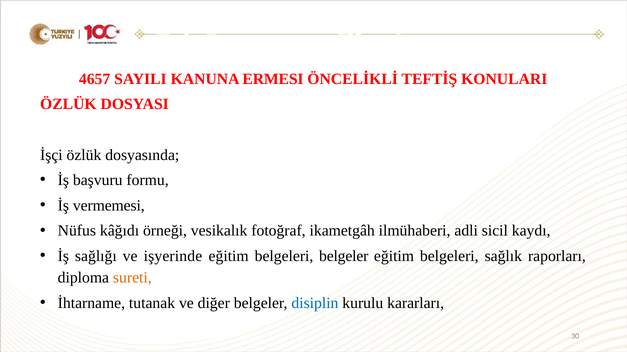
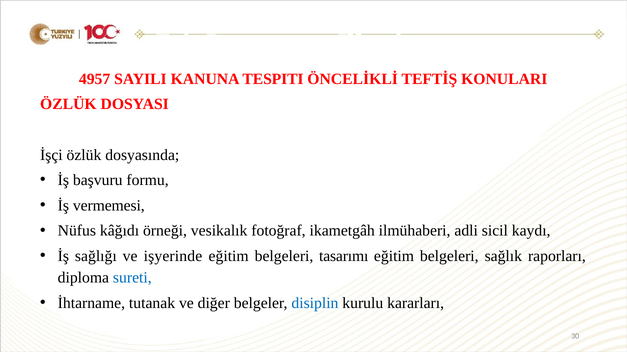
4657: 4657 -> 4957
ERMESI: ERMESI -> TESPITI
belgeleri belgeler: belgeler -> tasarımı
sureti colour: orange -> blue
